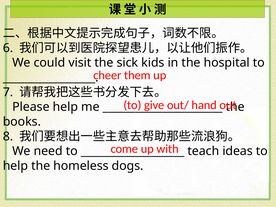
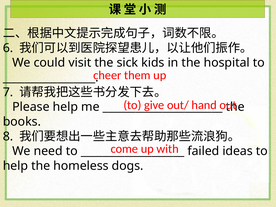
teach: teach -> failed
